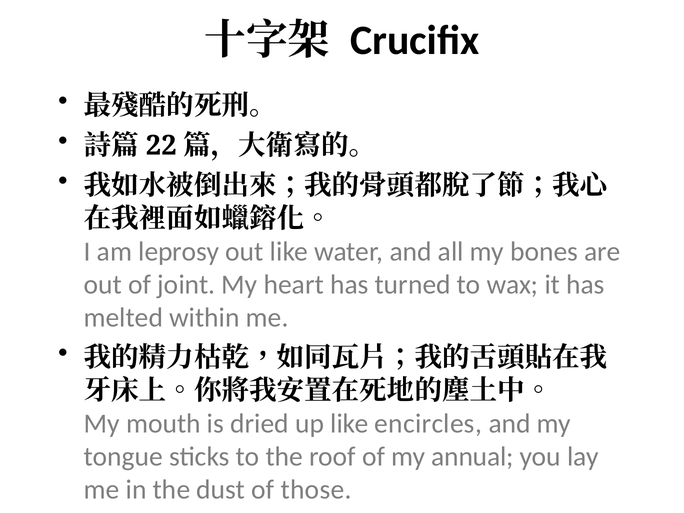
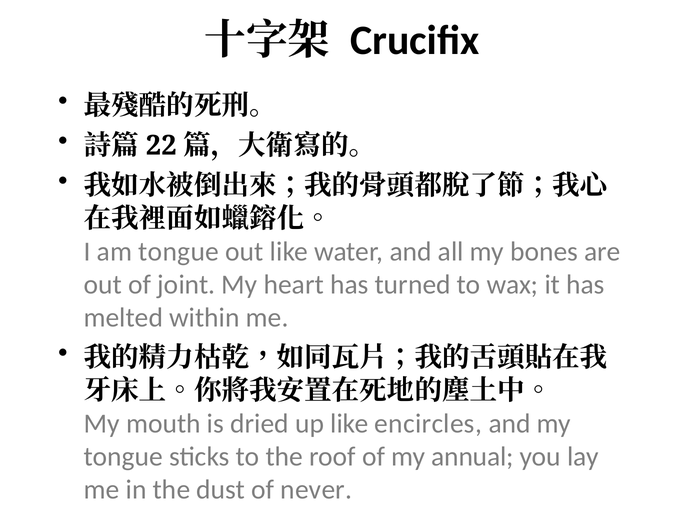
am leprosy: leprosy -> tongue
those: those -> never
